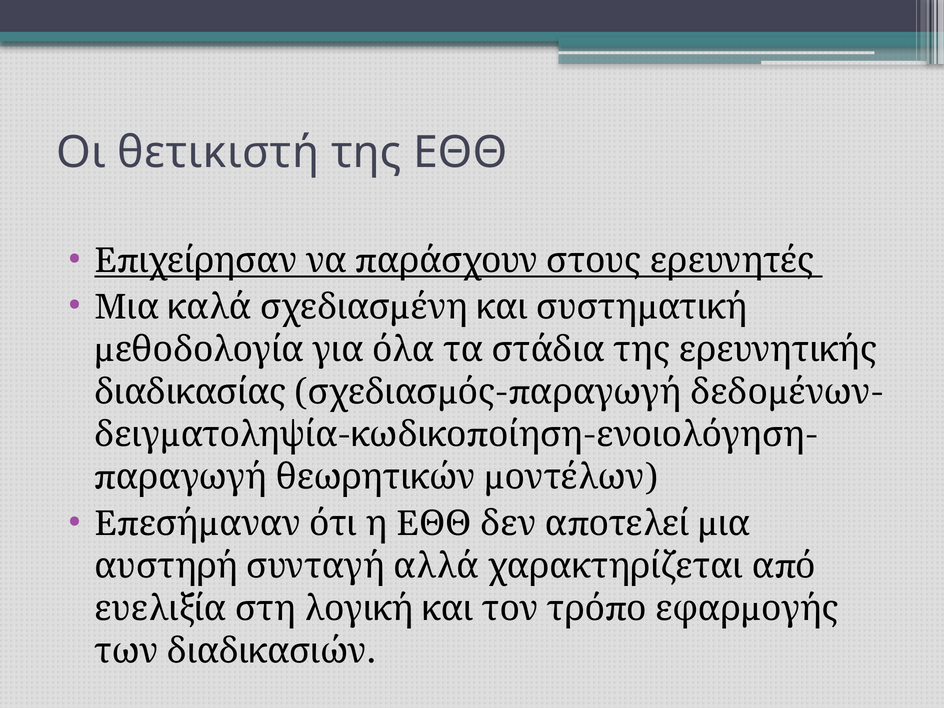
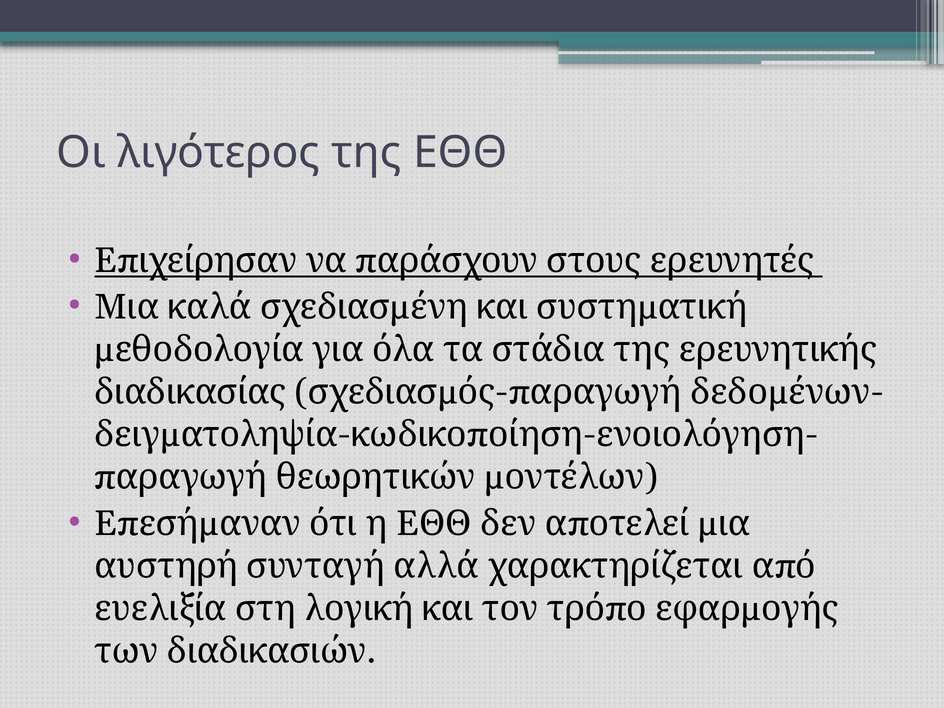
θετικιστή: θετικιστή -> λιγότερος
